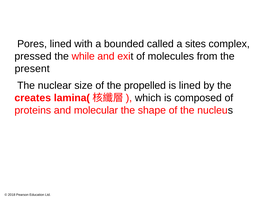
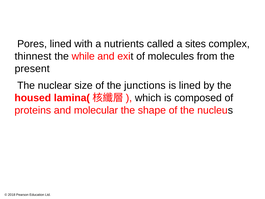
bounded: bounded -> nutrients
pressed: pressed -> thinnest
propelled: propelled -> junctions
creates: creates -> housed
